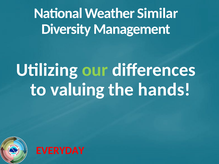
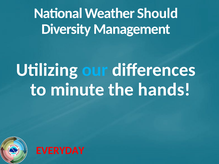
Similar: Similar -> Should
our colour: light green -> light blue
valuing: valuing -> minute
